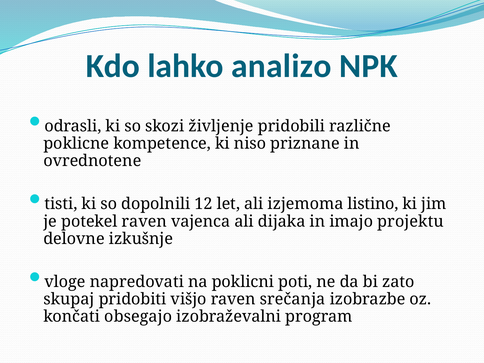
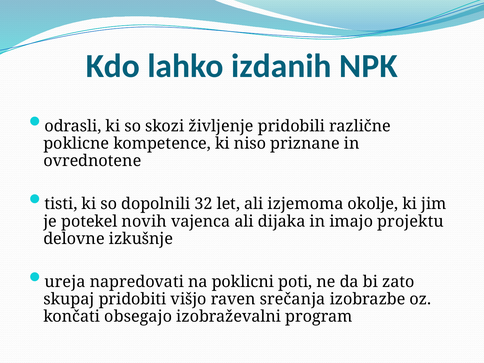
analizo: analizo -> izdanih
12: 12 -> 32
listino: listino -> okolje
potekel raven: raven -> novih
vloge: vloge -> ureja
